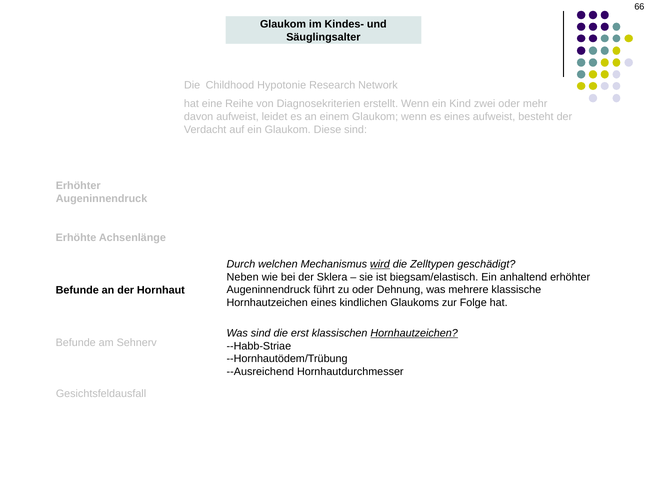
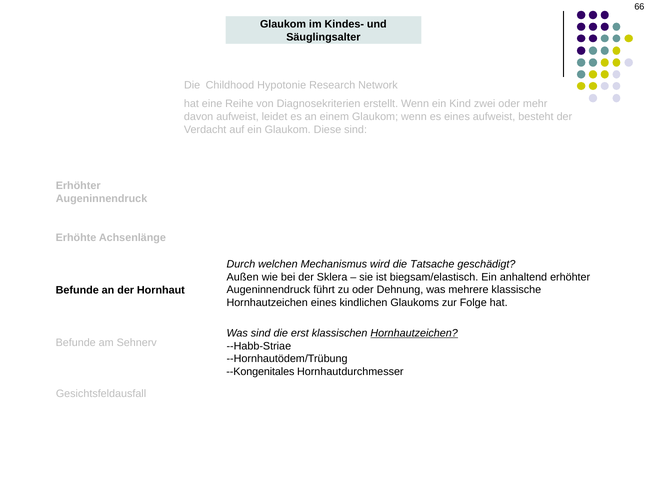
wird underline: present -> none
Zelltypen: Zelltypen -> Tatsache
Neben: Neben -> Außen
--Ausreichend: --Ausreichend -> --Kongenitales
